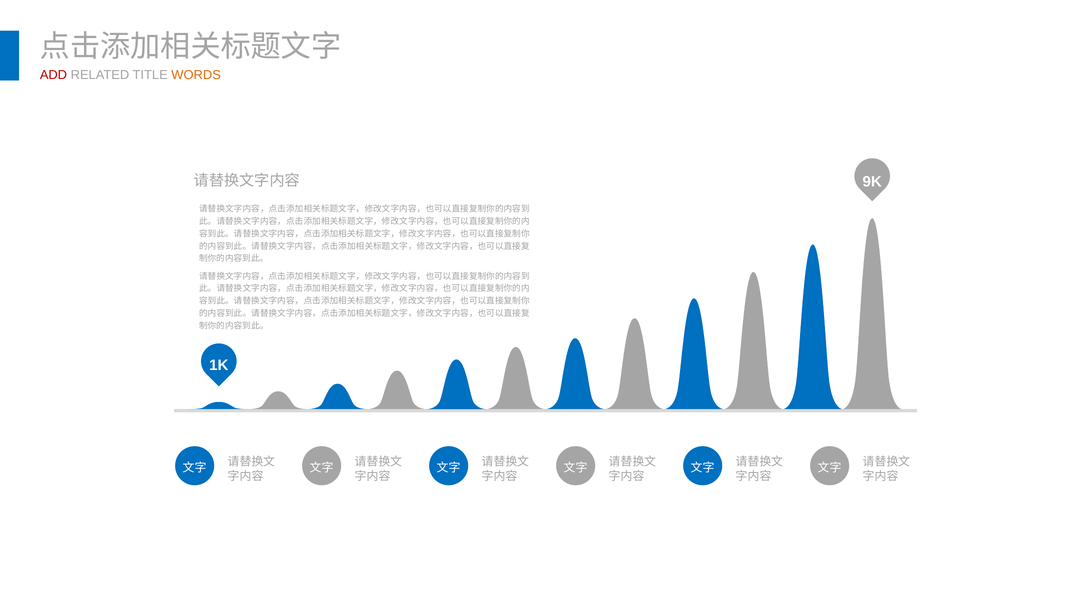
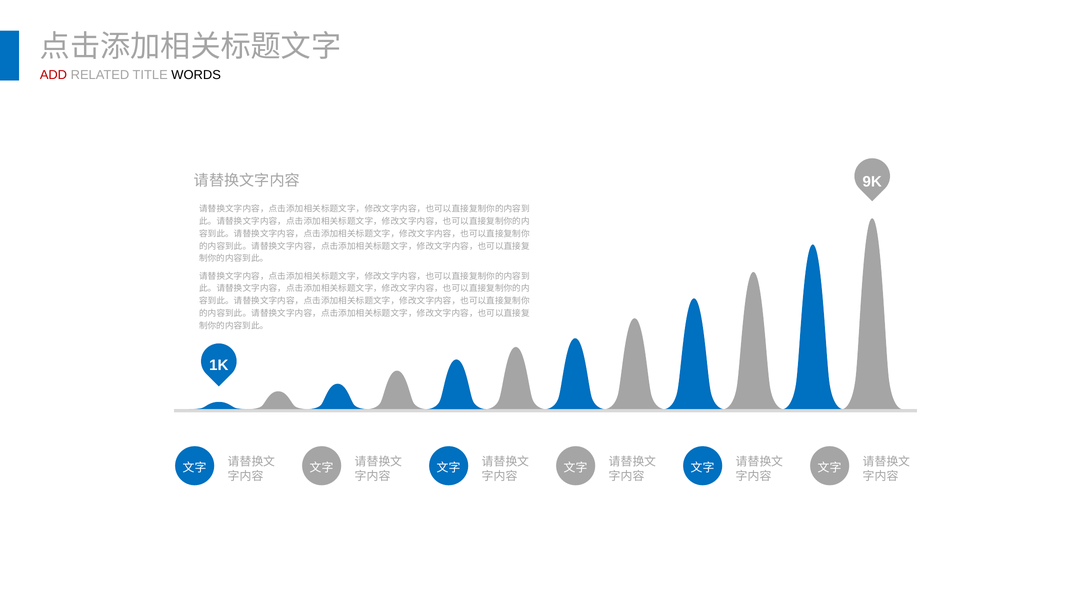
WORDS colour: orange -> black
